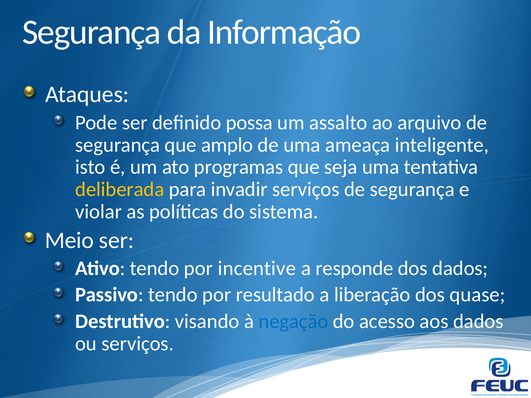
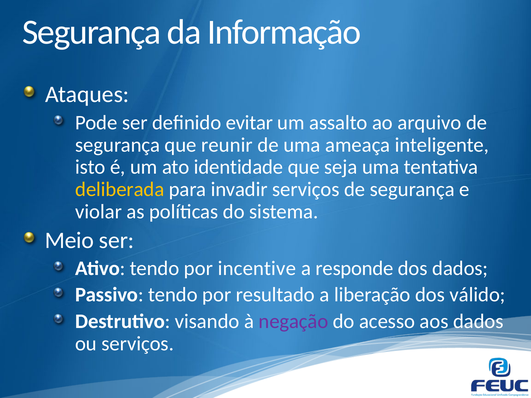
possa: possa -> evitar
amplo: amplo -> reunir
programas: programas -> identidade
quase: quase -> válido
negação colour: blue -> purple
